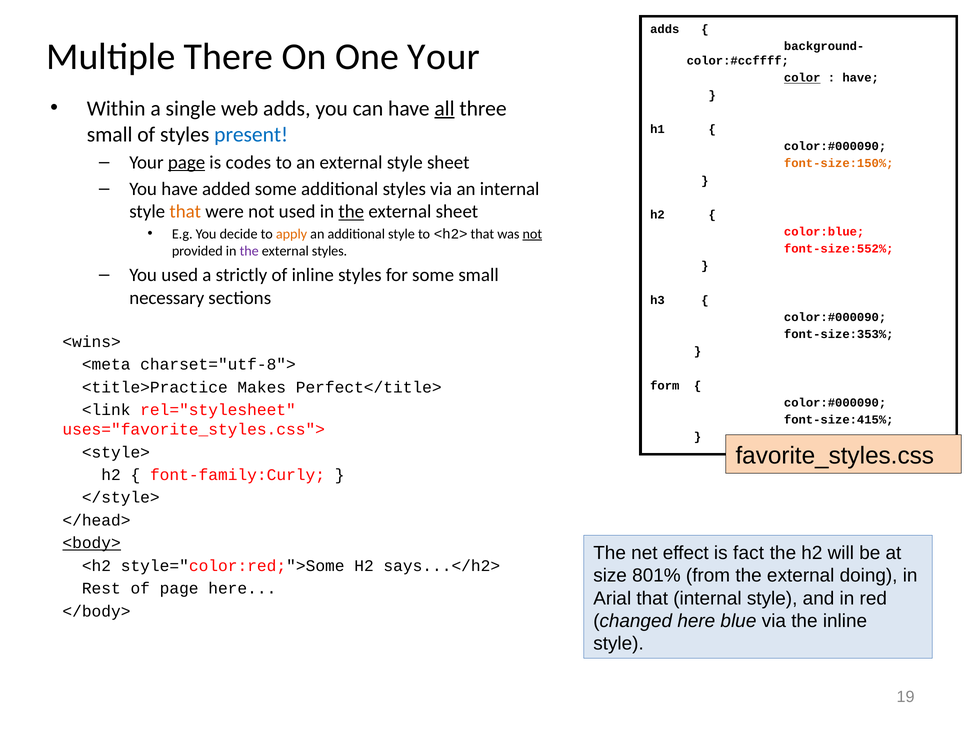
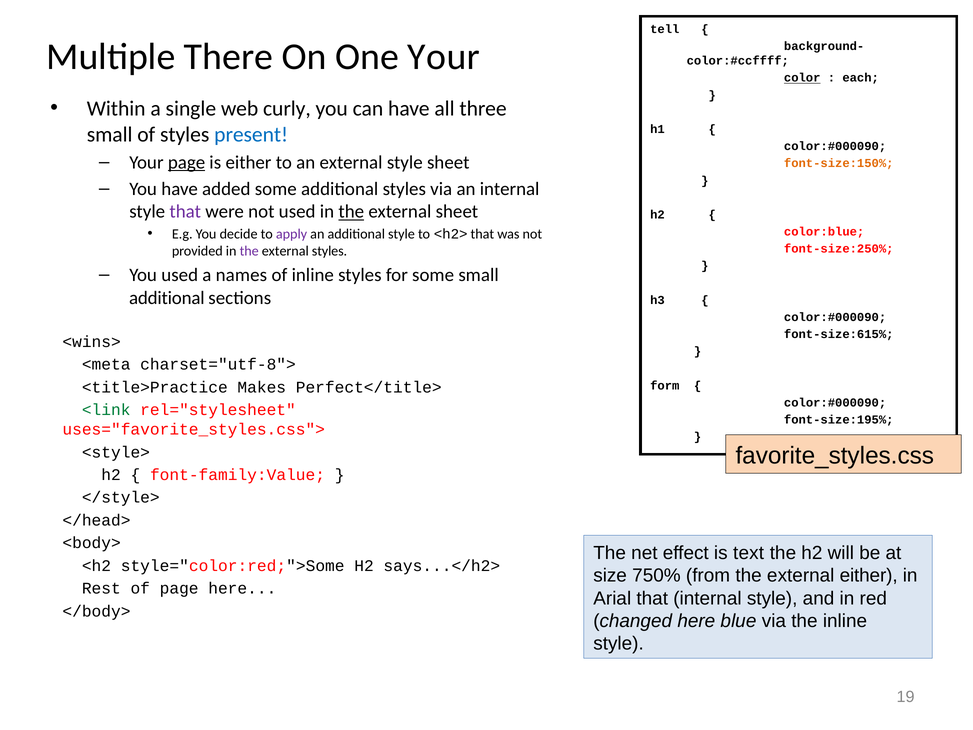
adds at (665, 29): adds -> tell
have at (861, 78): have -> each
web adds: adds -> curly
all underline: present -> none
is codes: codes -> either
that at (185, 212) colour: orange -> purple
apply colour: orange -> purple
not at (532, 234) underline: present -> none
font-size:552%: font-size:552% -> font-size:250%
strictly: strictly -> names
necessary at (167, 298): necessary -> additional
font-size:353%: font-size:353% -> font-size:615%
<link colour: black -> green
font-size:415%: font-size:415% -> font-size:195%
font-family:Curly: font-family:Curly -> font-family:Value
<body> underline: present -> none
fact: fact -> text
801%: 801% -> 750%
external doing: doing -> either
